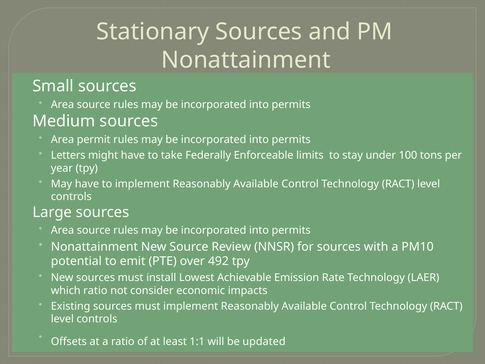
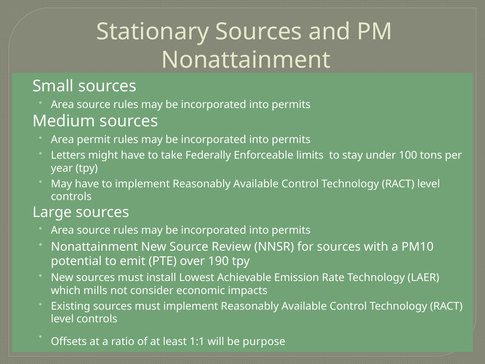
492: 492 -> 190
which ratio: ratio -> mills
updated: updated -> purpose
